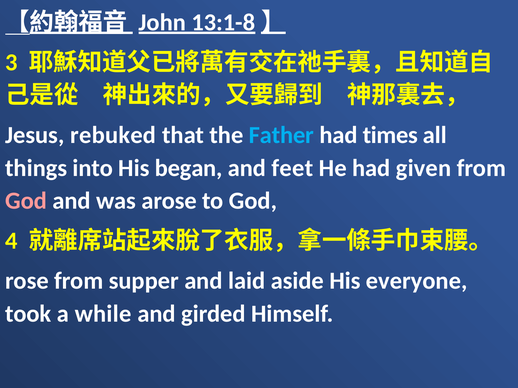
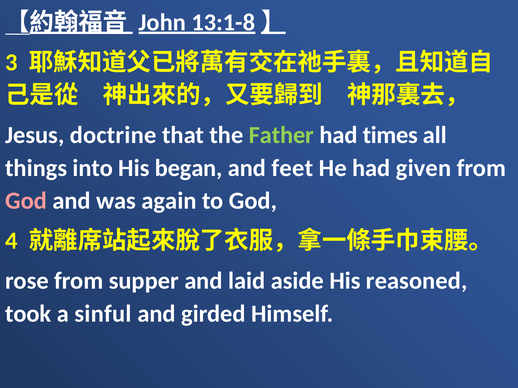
rebuked: rebuked -> doctrine
Father colour: light blue -> light green
arose: arose -> again
everyone: everyone -> reasoned
while: while -> sinful
